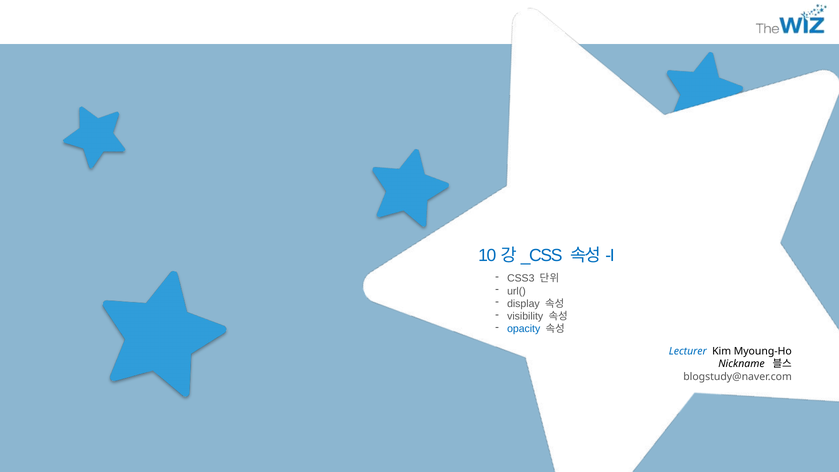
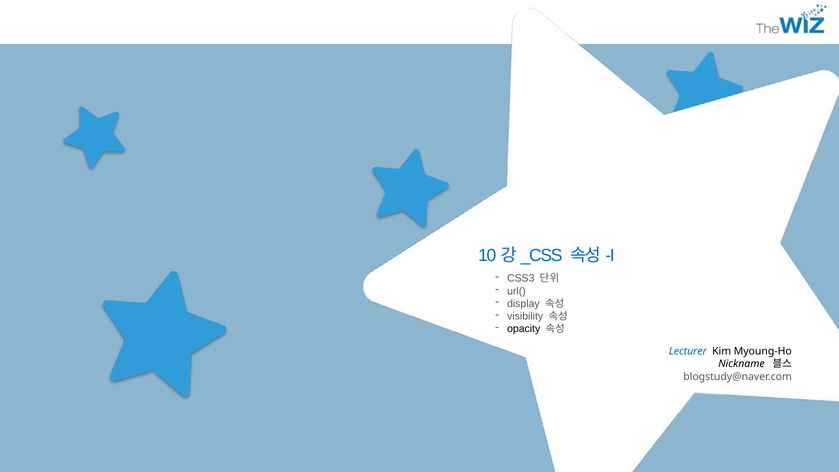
opacity colour: blue -> black
